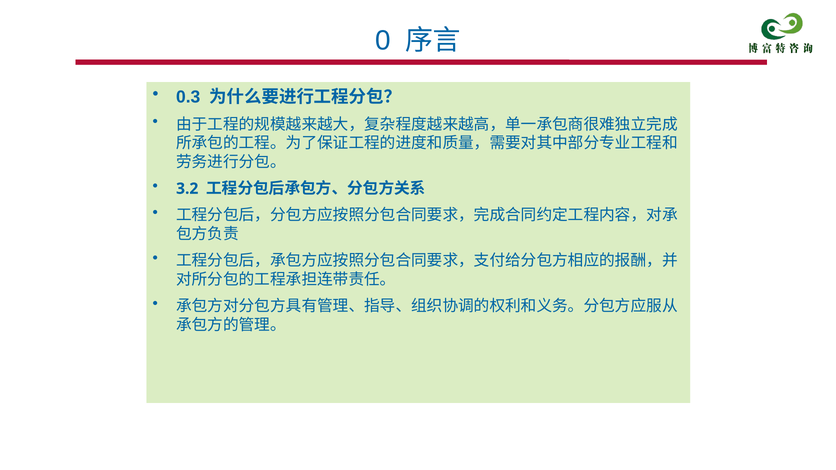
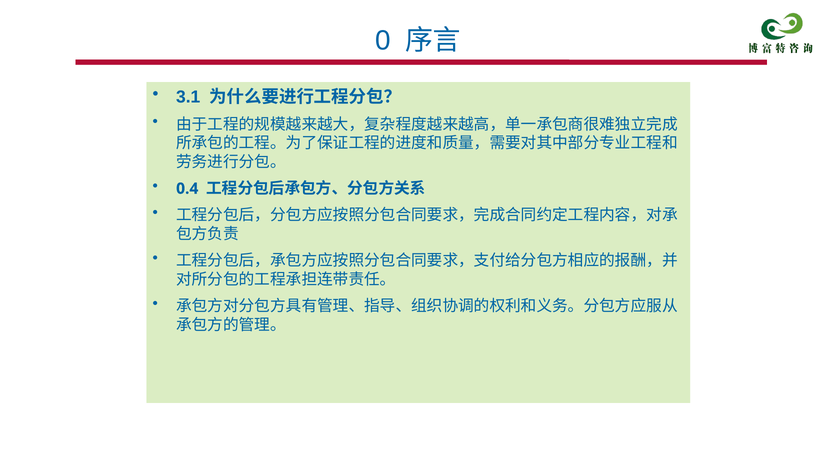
0.3: 0.3 -> 3.1
3.2: 3.2 -> 0.4
